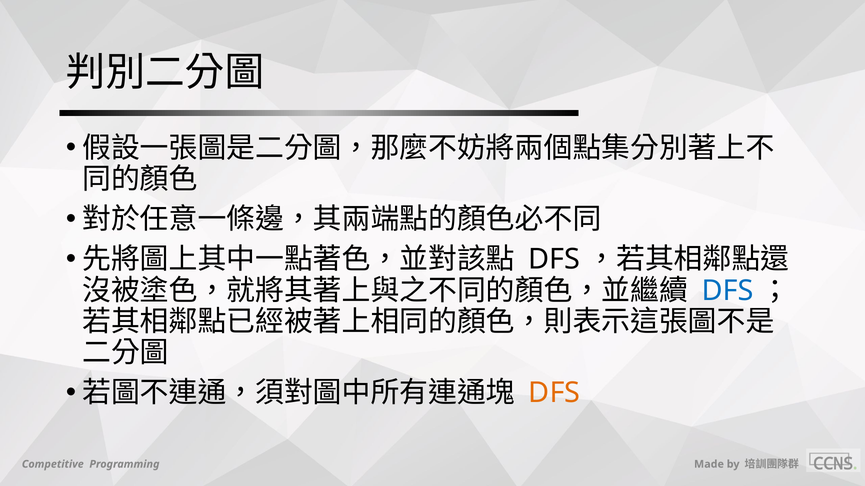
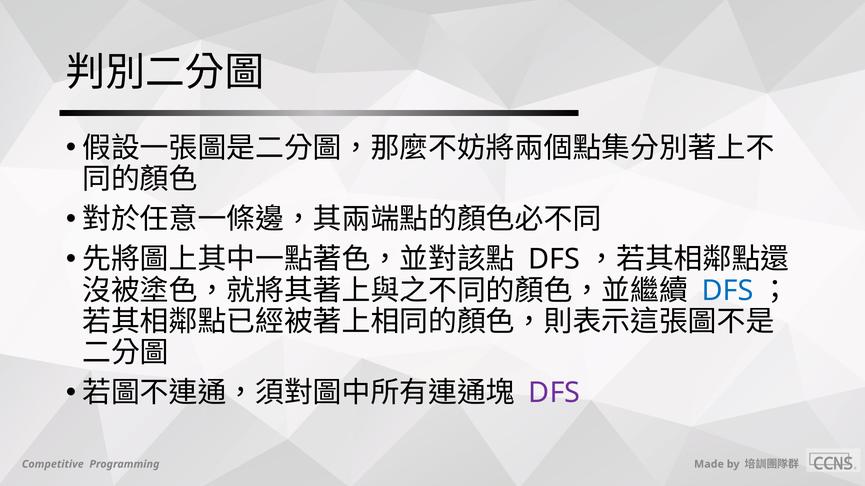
DFS at (554, 393) colour: orange -> purple
